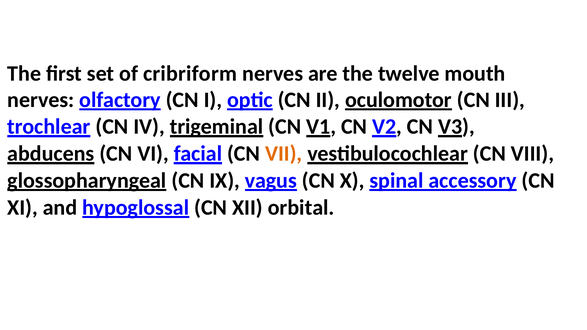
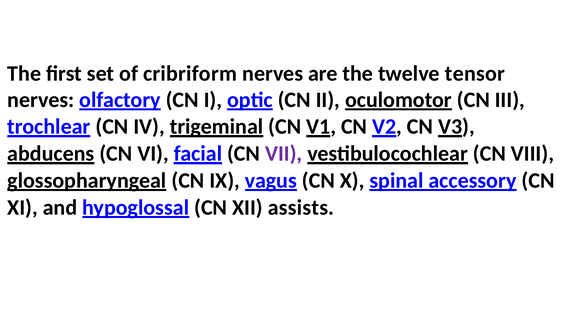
mouth: mouth -> tensor
VII colour: orange -> purple
orbital: orbital -> assists
